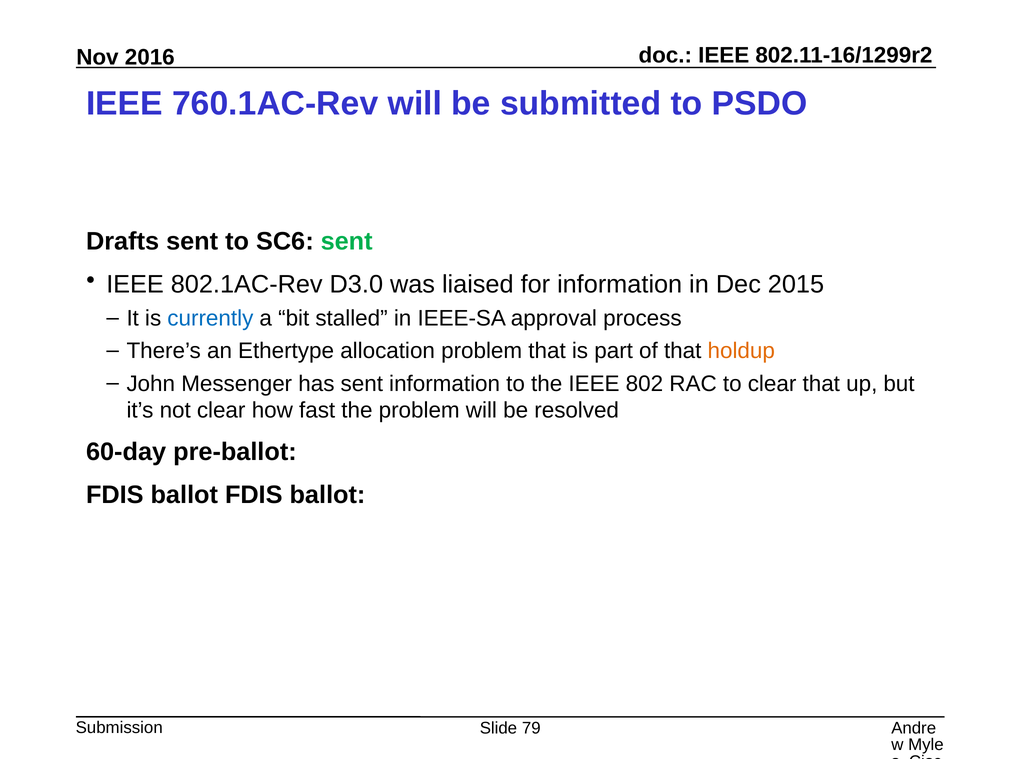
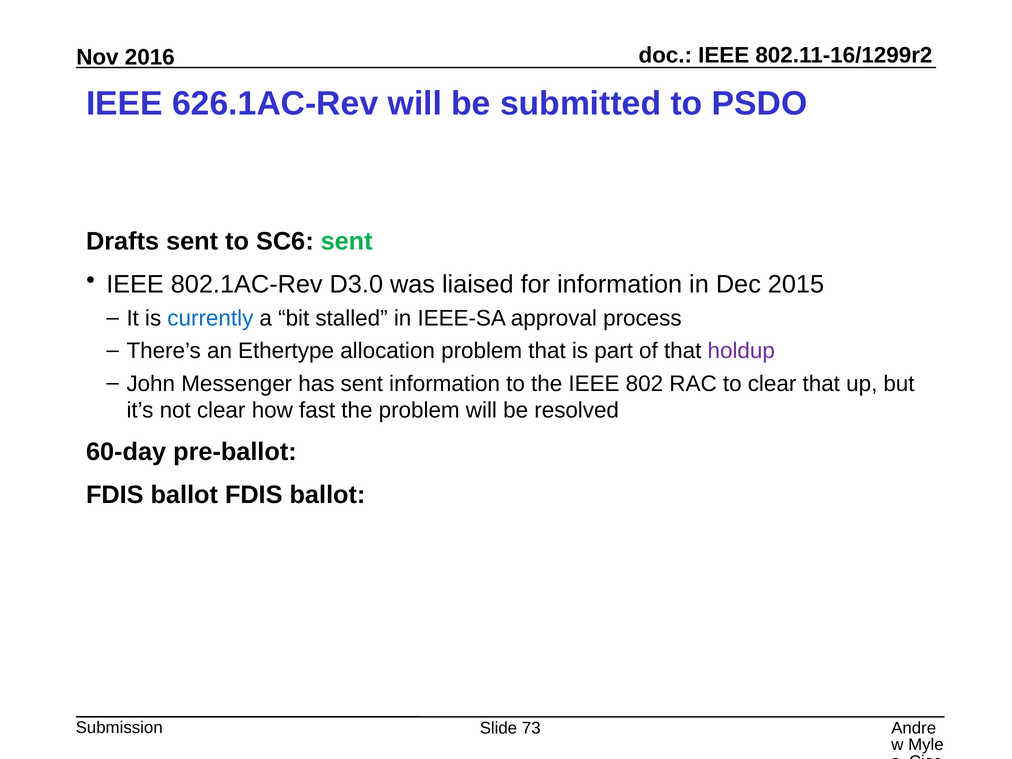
760.1AC-Rev: 760.1AC-Rev -> 626.1AC-Rev
holdup colour: orange -> purple
79: 79 -> 73
